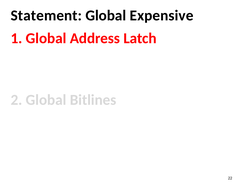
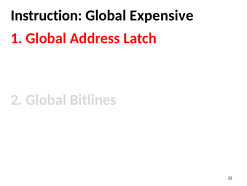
Statement: Statement -> Instruction
